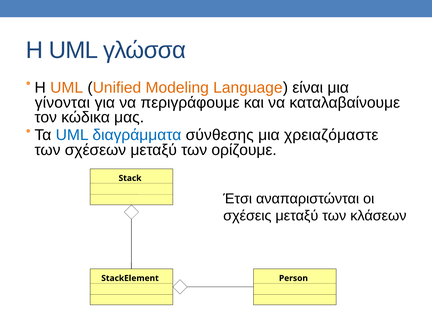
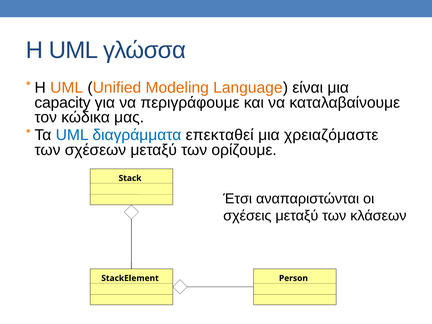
γίνονται: γίνονται -> capacity
σύνθεσης: σύνθεσης -> επεκταθεί
